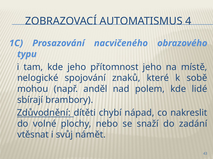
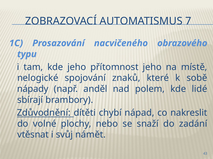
4: 4 -> 7
mohou: mohou -> nápady
